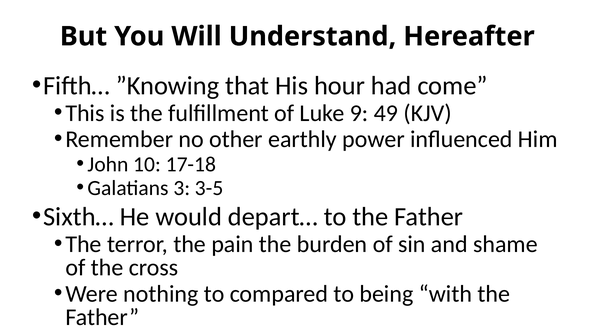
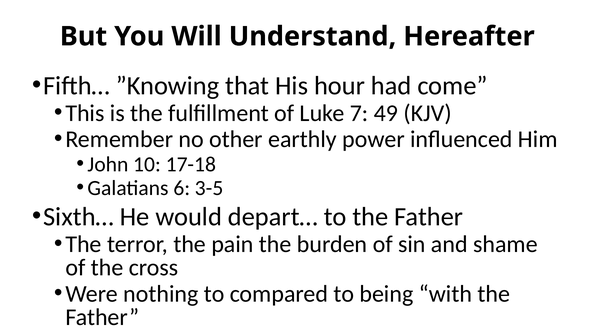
9: 9 -> 7
3: 3 -> 6
